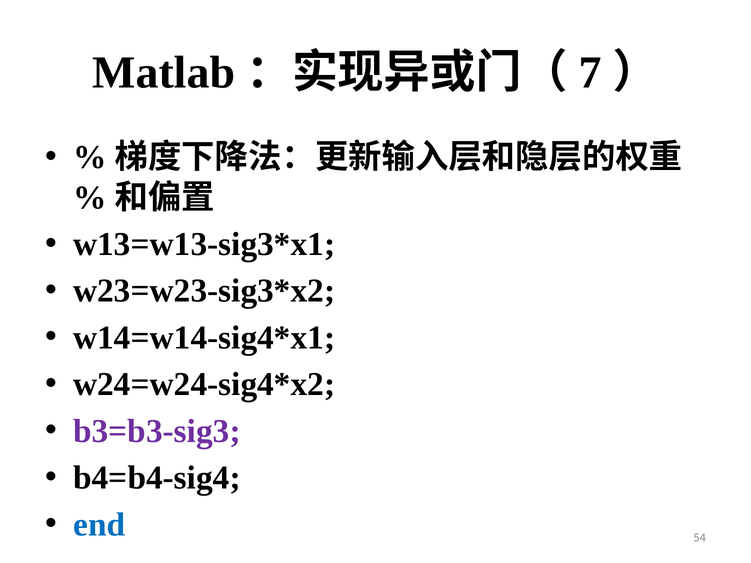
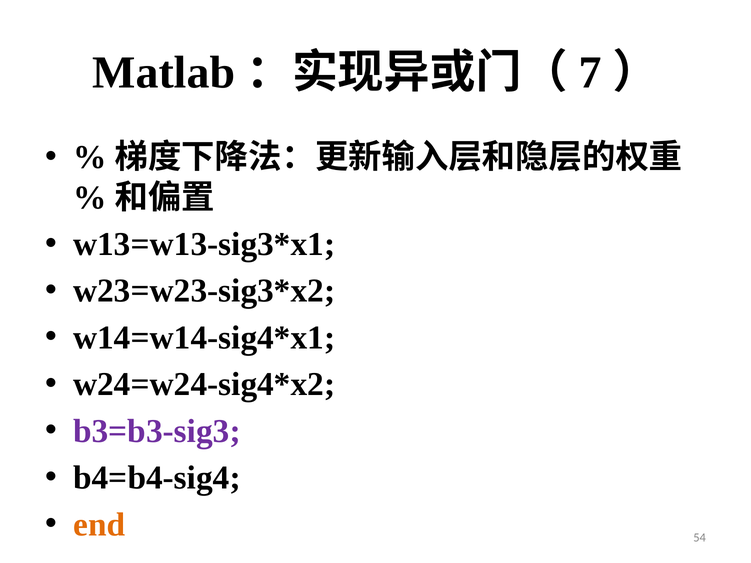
end colour: blue -> orange
